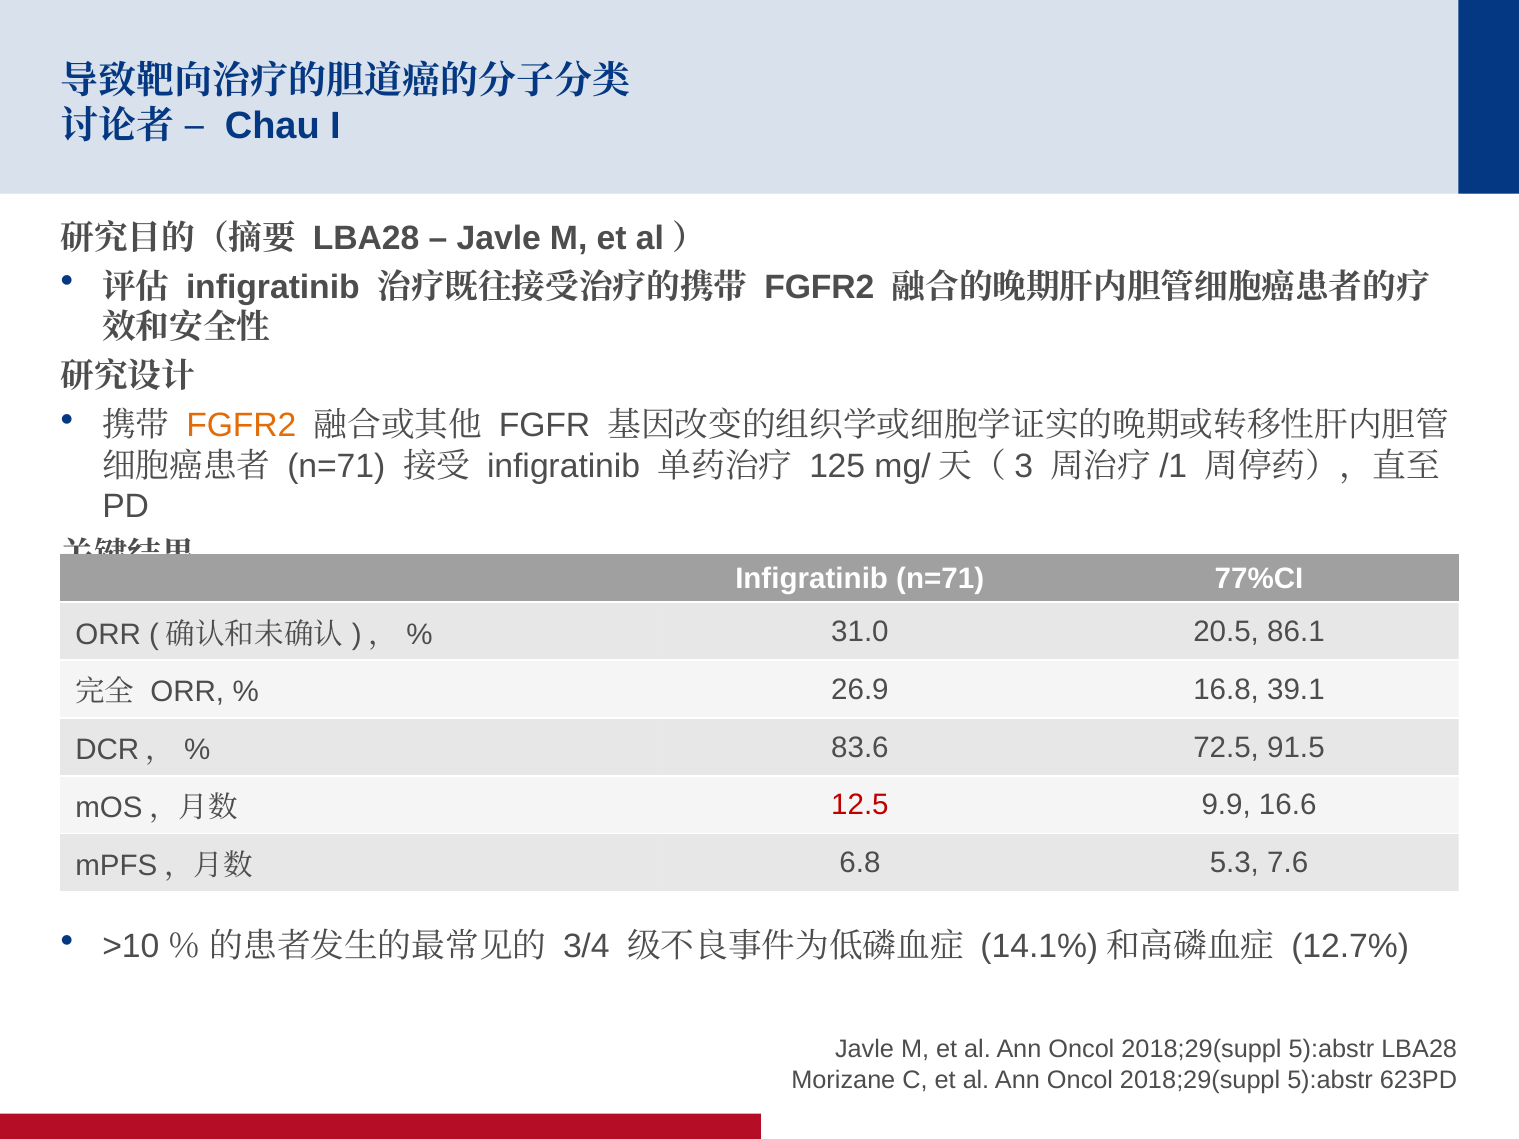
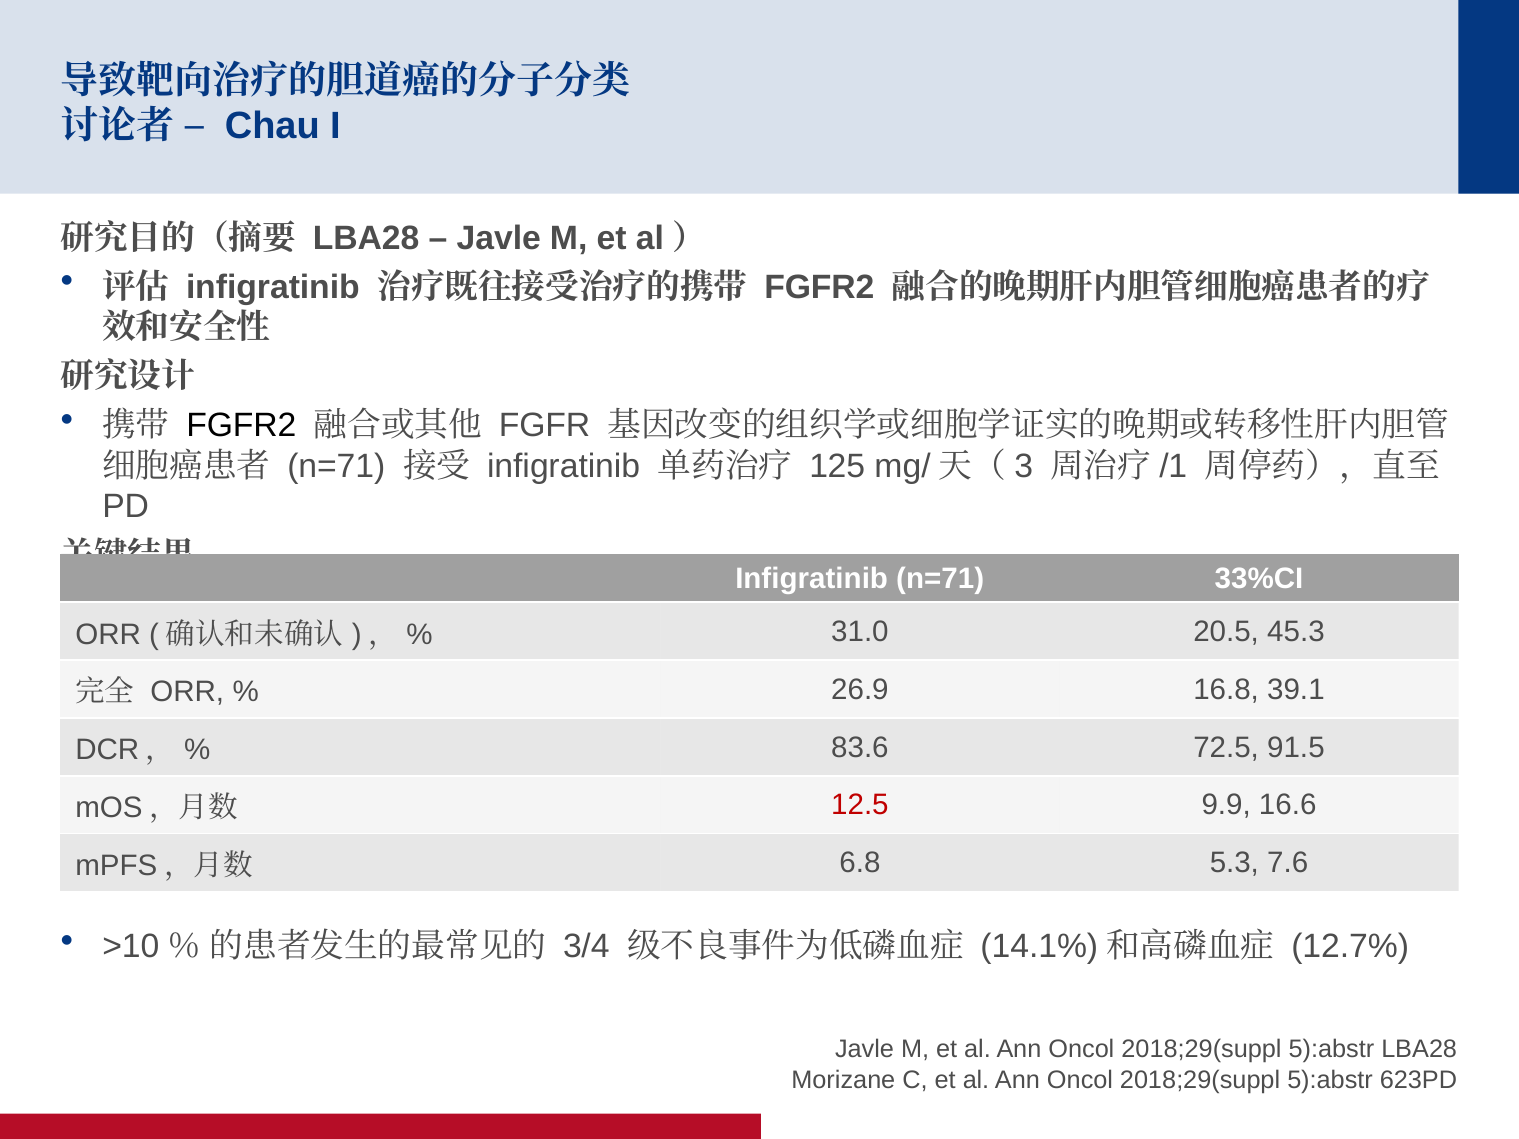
FGFR2 at (241, 426) colour: orange -> black
77%CI: 77%CI -> 33%CI
86.1: 86.1 -> 45.3
